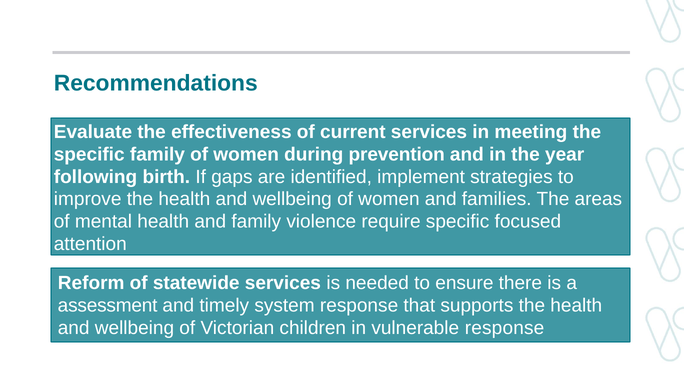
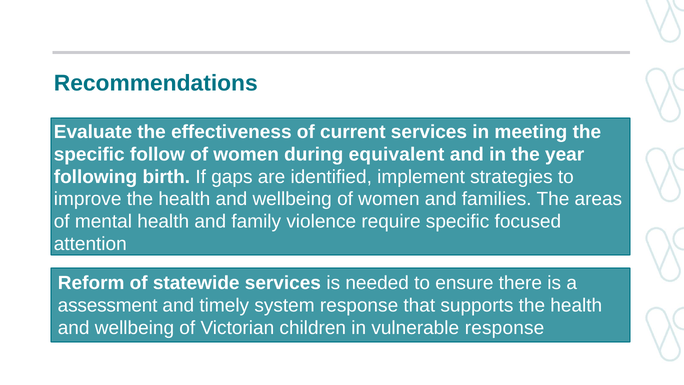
specific family: family -> follow
prevention: prevention -> equivalent
